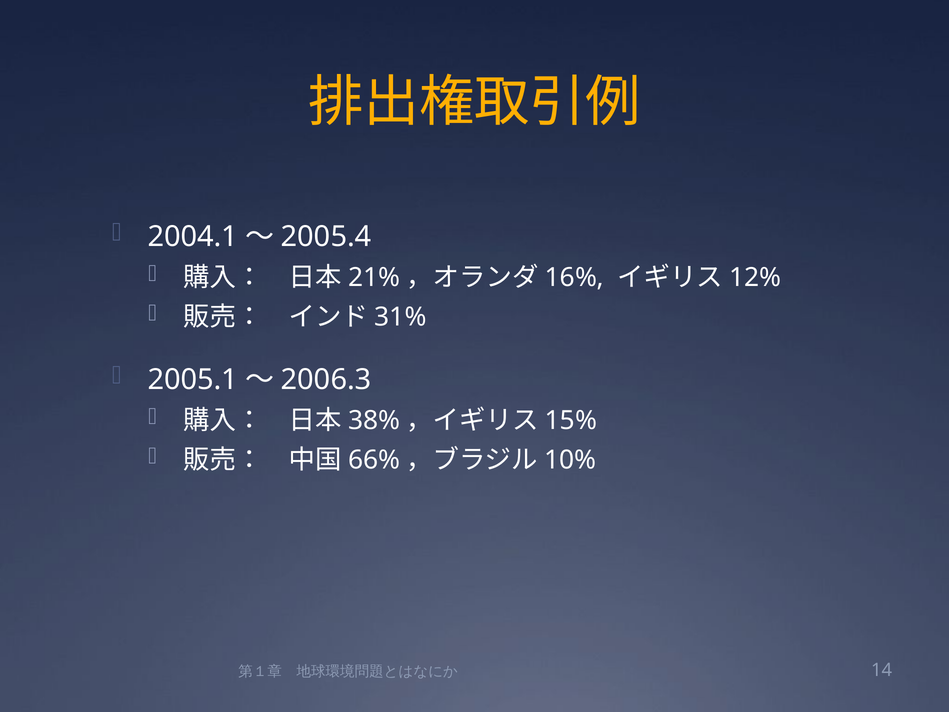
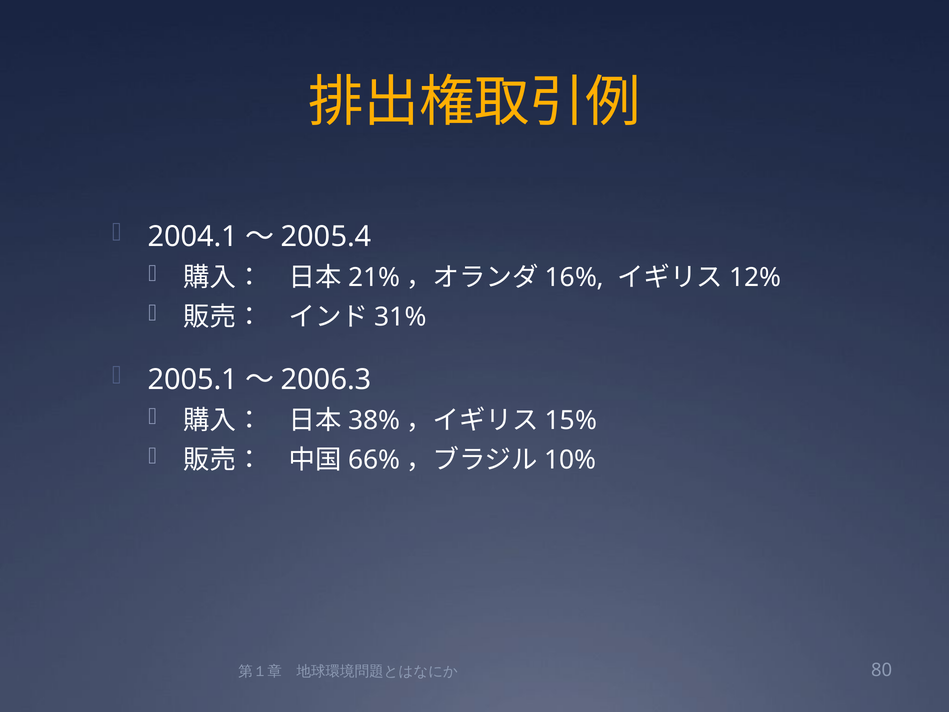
14: 14 -> 80
